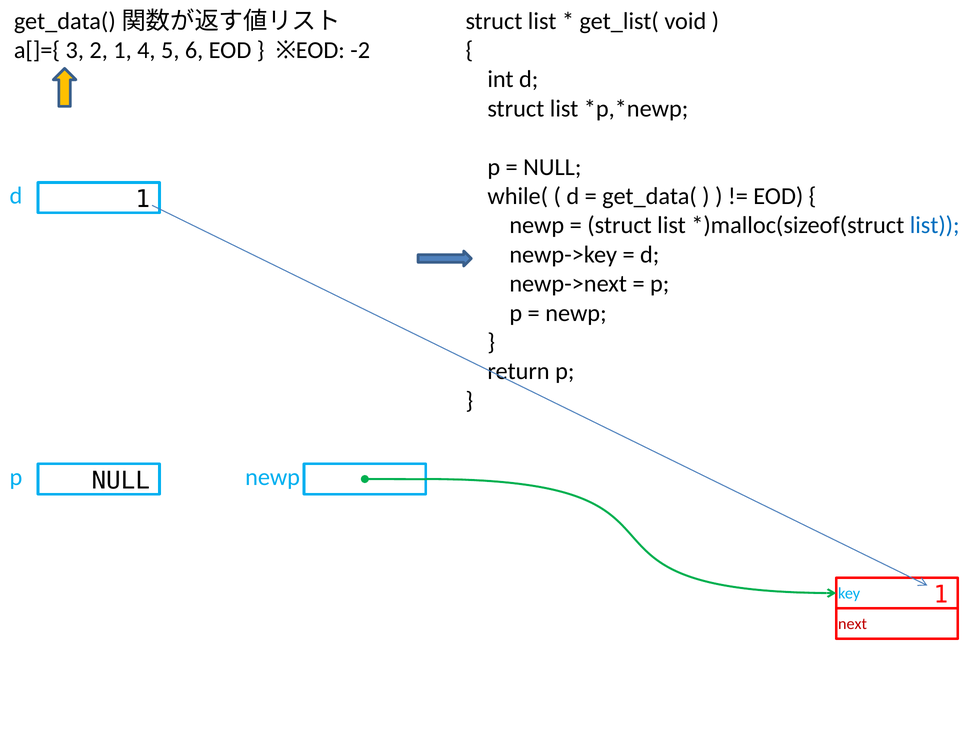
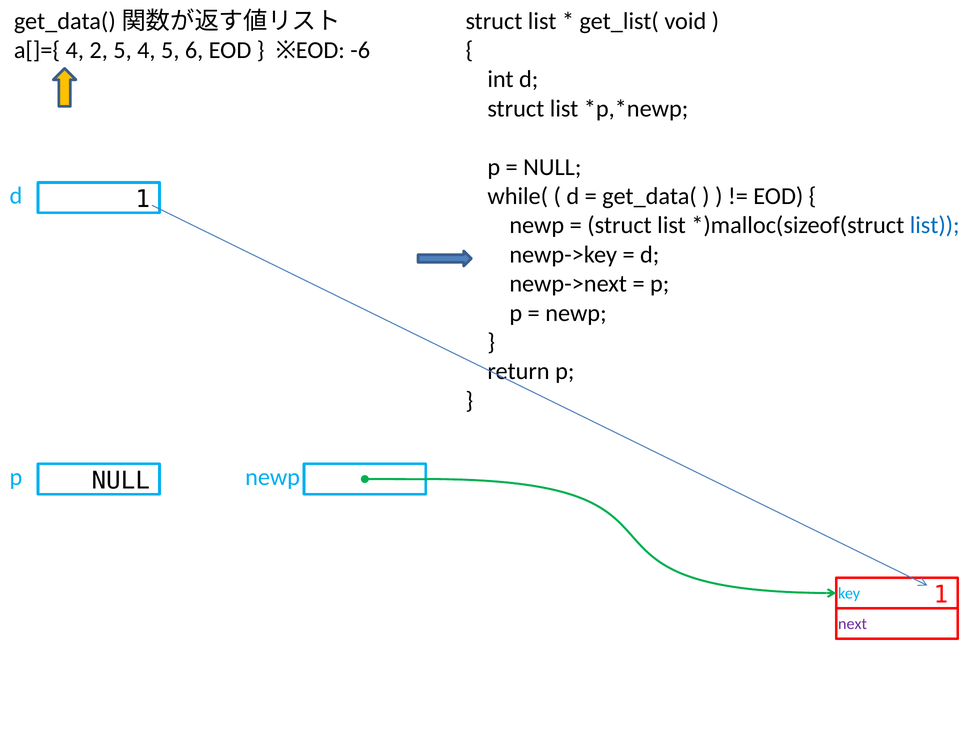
a[]={ 3: 3 -> 4
2 1: 1 -> 5
-2: -2 -> -6
next colour: red -> purple
